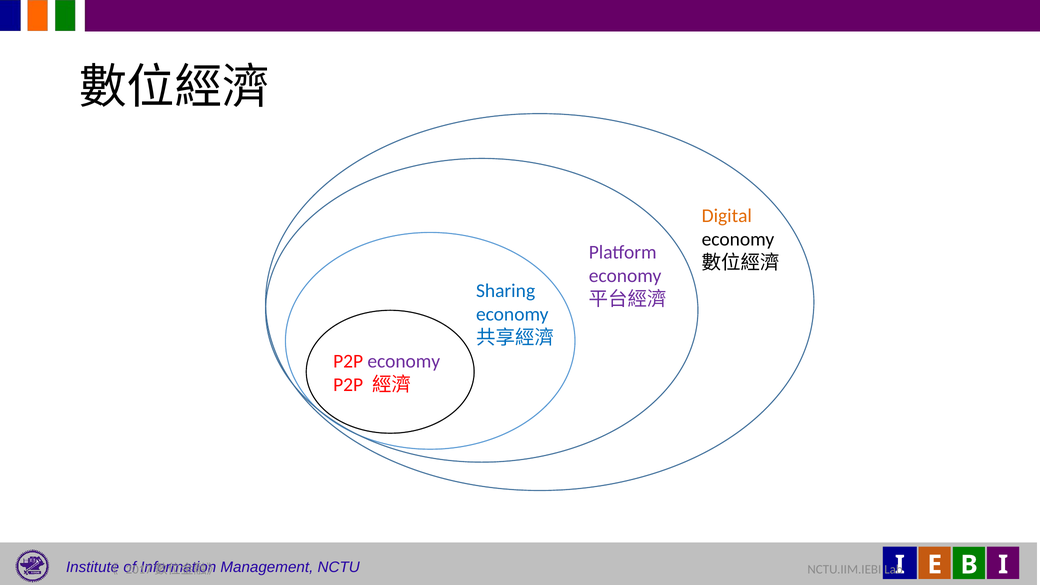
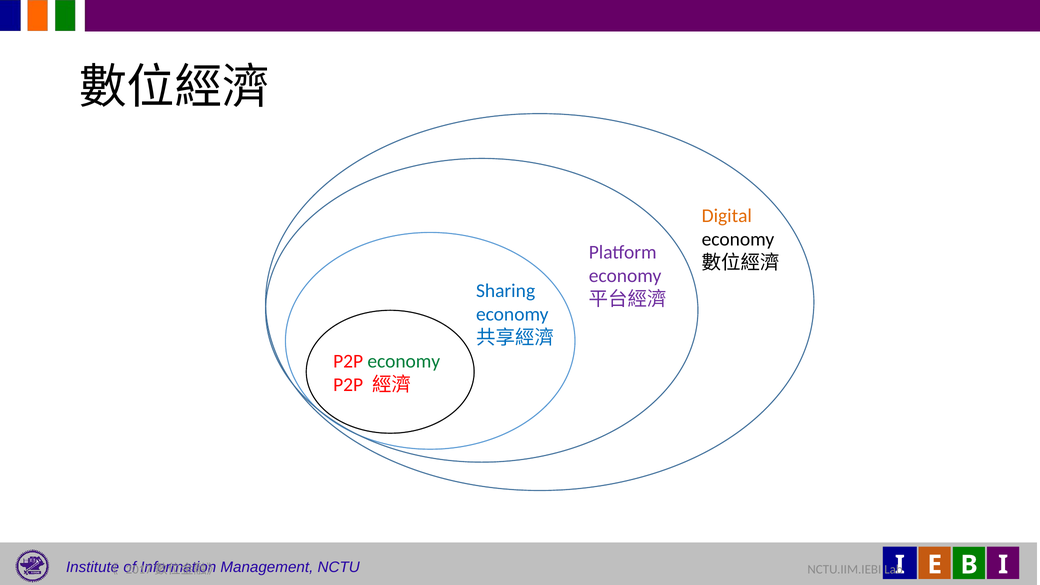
economy at (404, 361) colour: purple -> green
